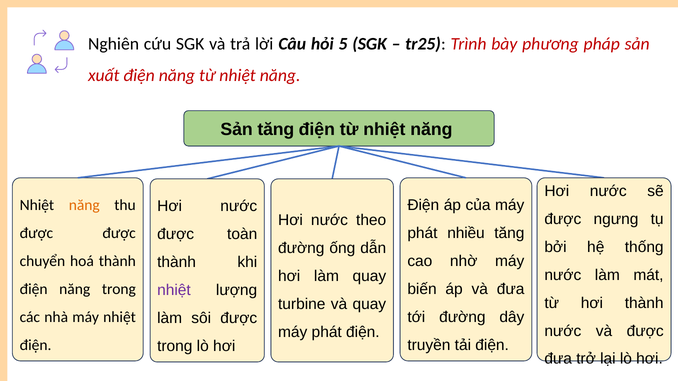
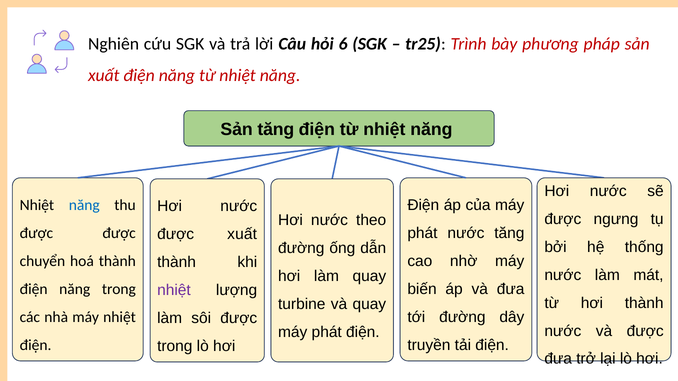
5: 5 -> 6
năng at (84, 205) colour: orange -> blue
phát nhiều: nhiều -> nước
được toàn: toàn -> xuất
